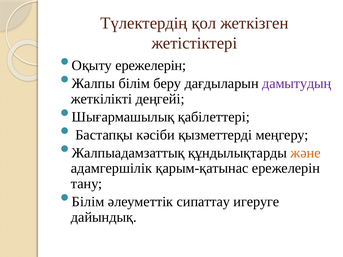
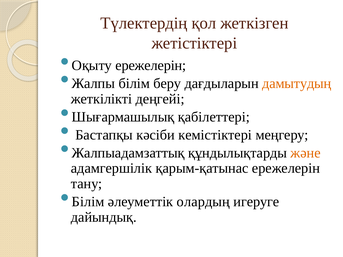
дамытудың colour: purple -> orange
қызметтерді: қызметтерді -> кемістіктері
сипаттау: сипаттау -> олардың
